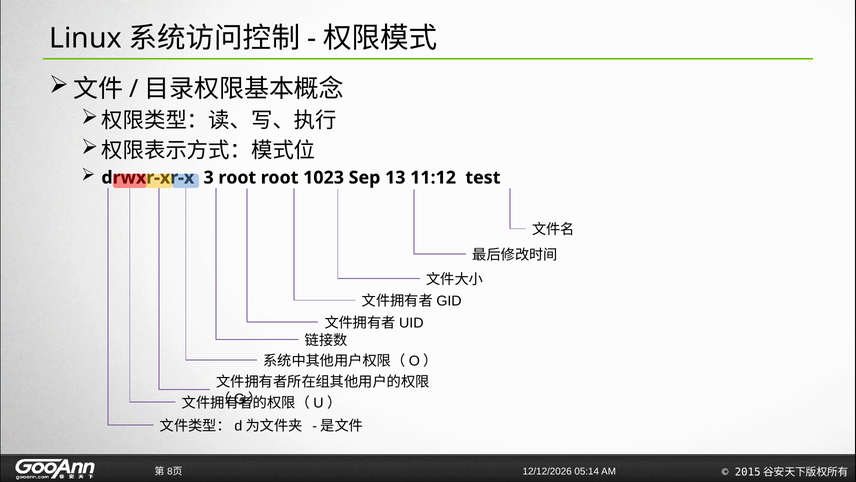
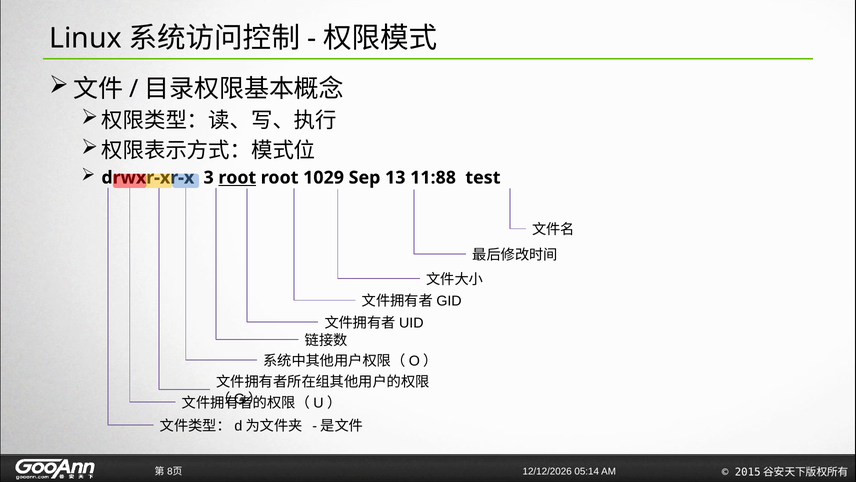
root at (237, 177) underline: none -> present
1023: 1023 -> 1029
11:12: 11:12 -> 11:88
